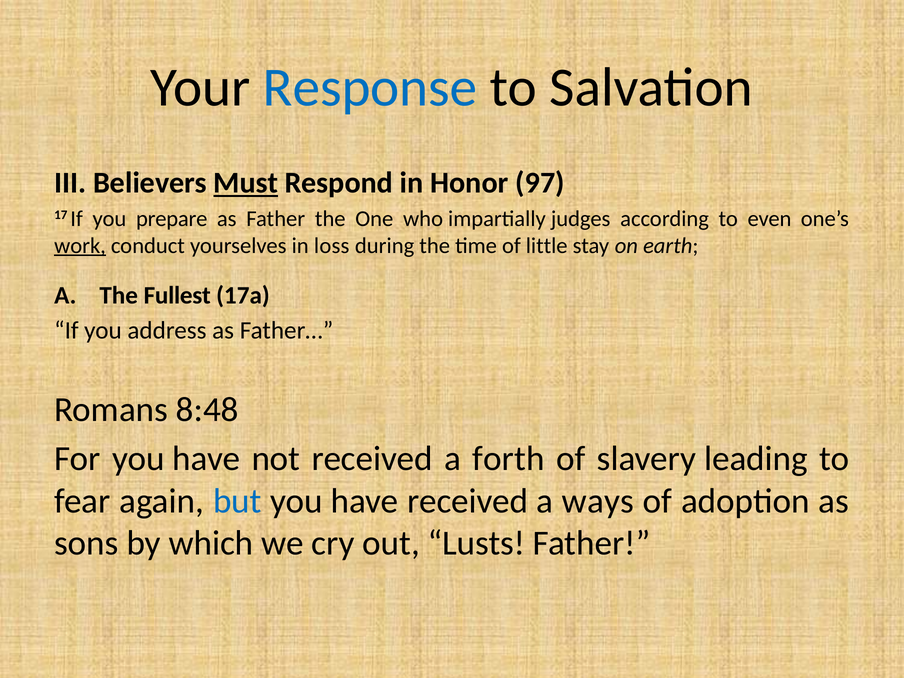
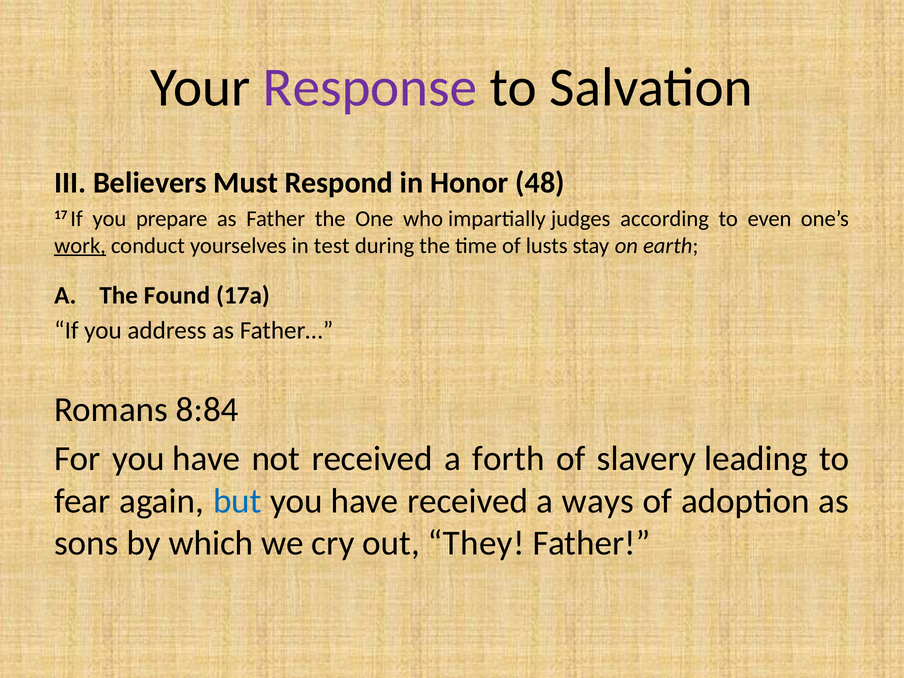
Response colour: blue -> purple
Must underline: present -> none
97: 97 -> 48
loss: loss -> test
little: little -> lusts
Fullest: Fullest -> Found
8:48: 8:48 -> 8:84
Lusts: Lusts -> They
